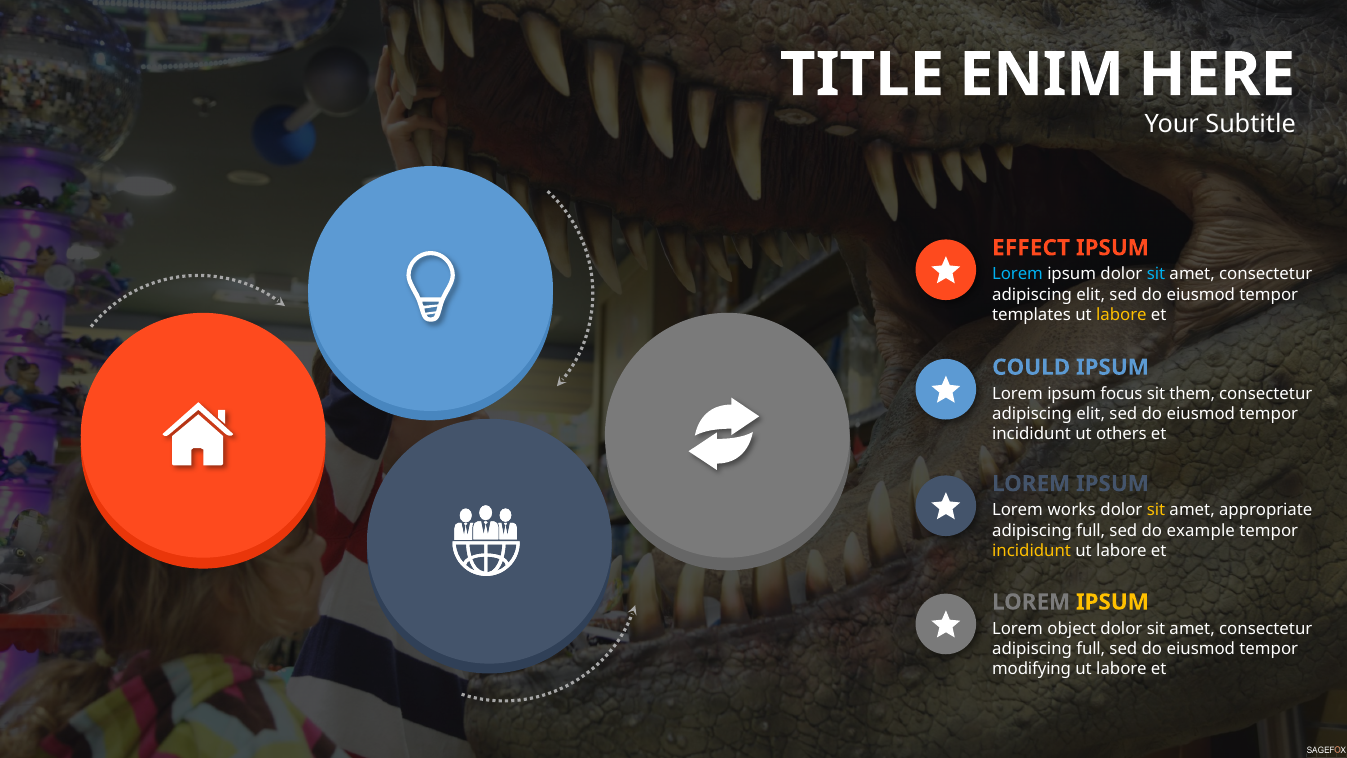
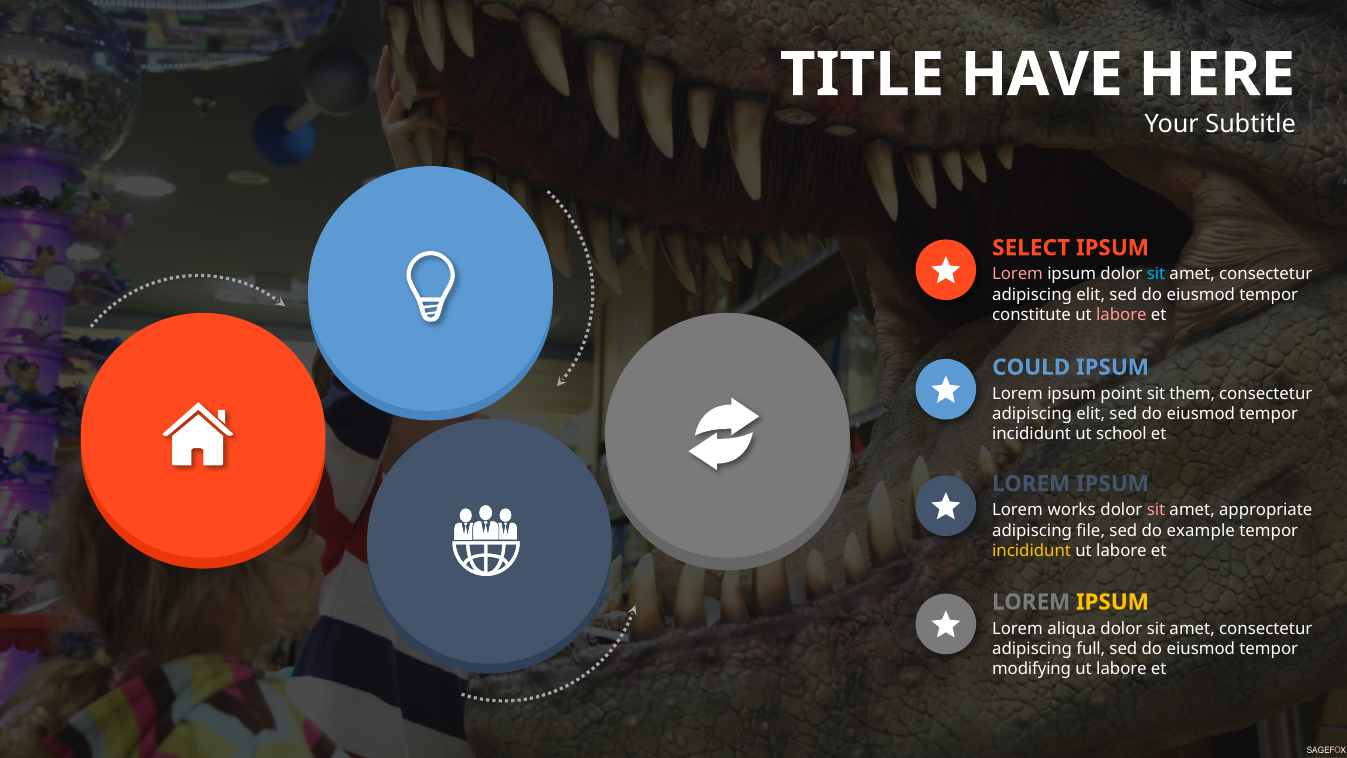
ENIM: ENIM -> HAVE
EFFECT: EFFECT -> SELECT
Lorem at (1018, 274) colour: light blue -> pink
templates: templates -> constitute
labore at (1121, 315) colour: yellow -> pink
focus: focus -> point
others: others -> school
sit at (1156, 510) colour: yellow -> pink
full at (1091, 530): full -> file
object: object -> aliqua
